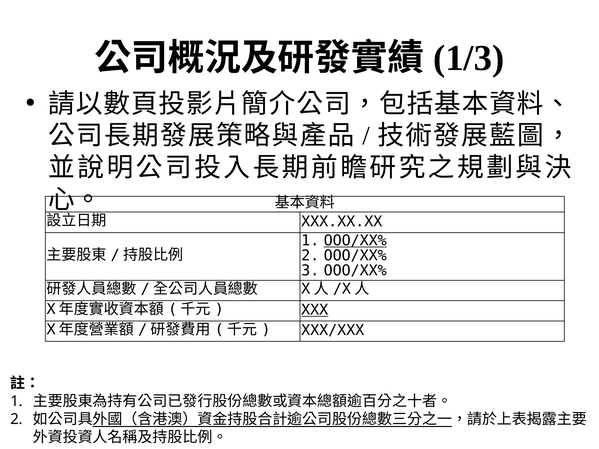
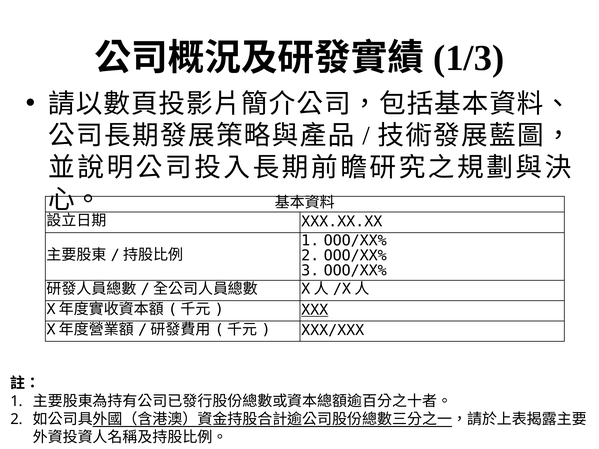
OOO/XX% at (355, 241) underline: present -> none
